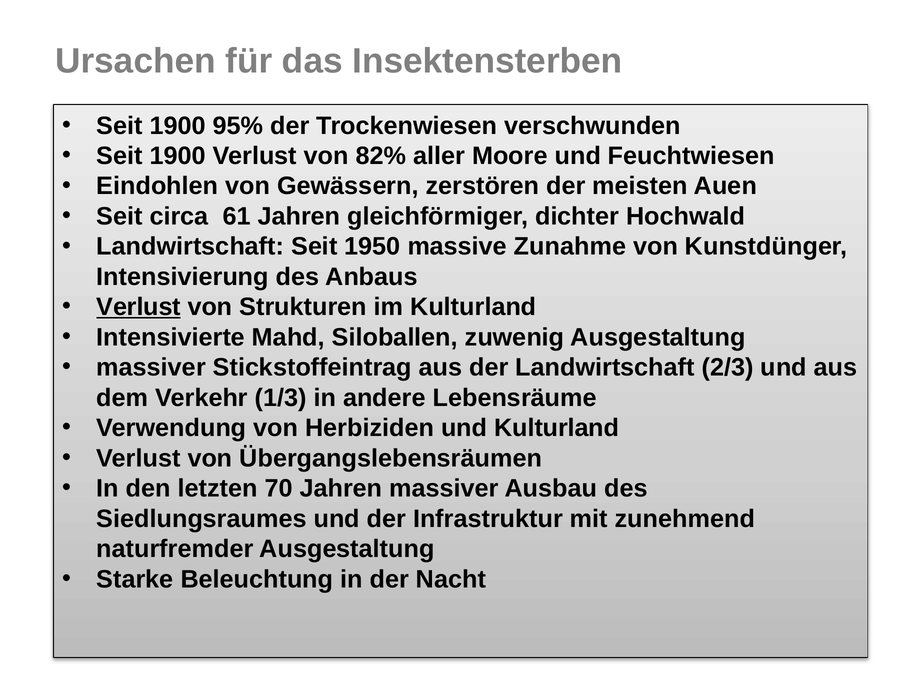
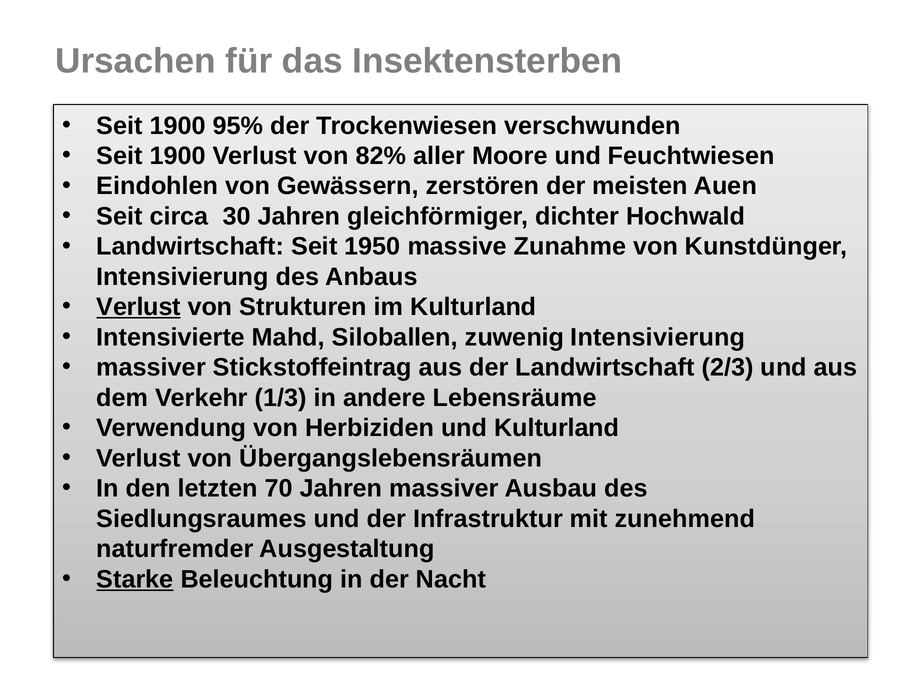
61: 61 -> 30
zuwenig Ausgestaltung: Ausgestaltung -> Intensivierung
Starke underline: none -> present
